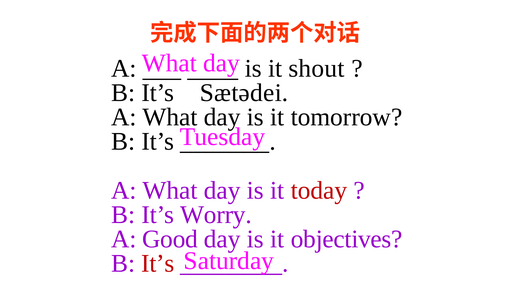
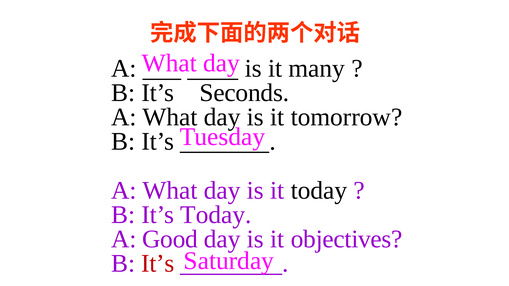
shout: shout -> many
Sætədei: Sætədei -> Seconds
today at (319, 191) colour: red -> black
It’s Worry: Worry -> Today
